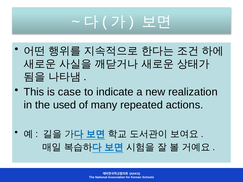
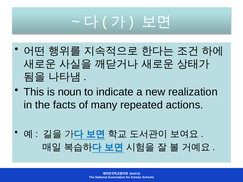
case: case -> noun
used: used -> facts
